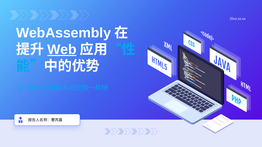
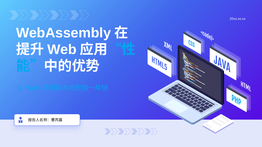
Web at (62, 50) underline: present -> none
